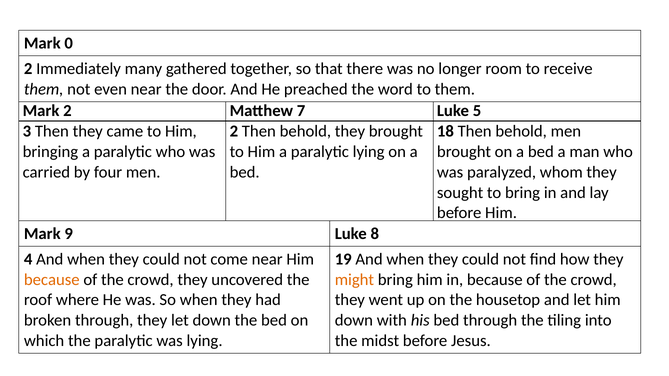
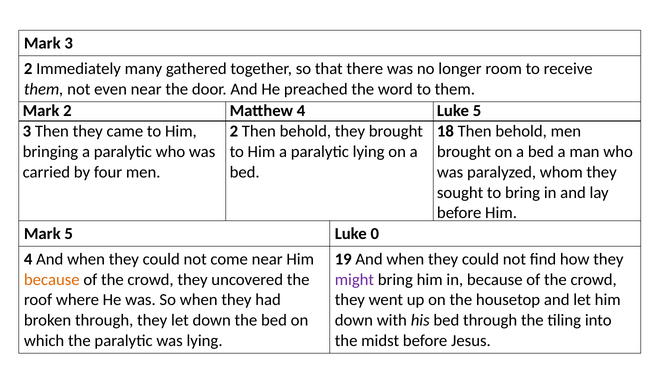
Mark 0: 0 -> 3
Matthew 7: 7 -> 4
Mark 9: 9 -> 5
8: 8 -> 0
might colour: orange -> purple
